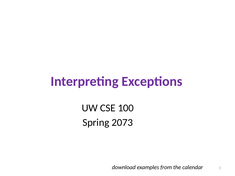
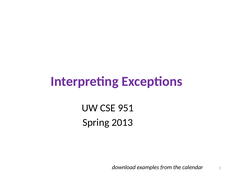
100: 100 -> 951
2073: 2073 -> 2013
